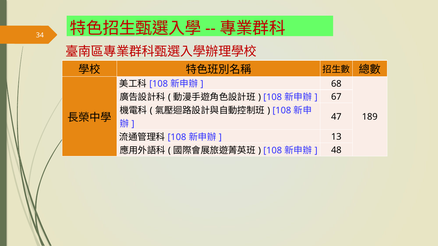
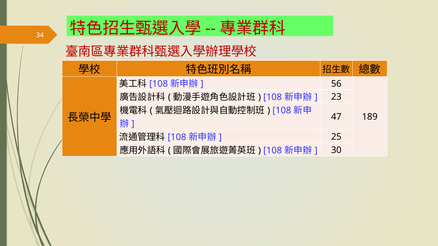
68: 68 -> 56
67: 67 -> 23
13: 13 -> 25
48: 48 -> 30
